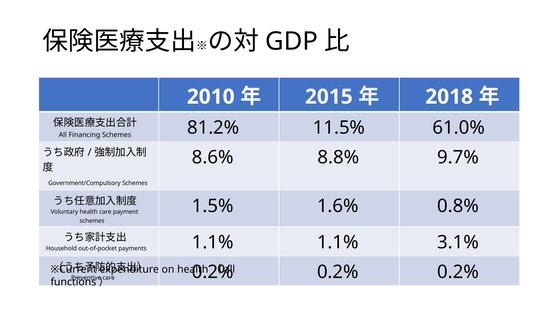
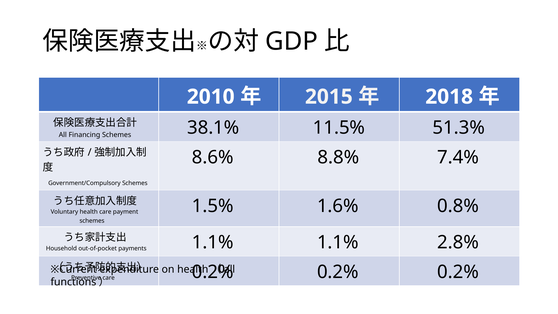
81.2%: 81.2% -> 38.1%
61.0%: 61.0% -> 51.3%
9.7%: 9.7% -> 7.4%
3.1%: 3.1% -> 2.8%
